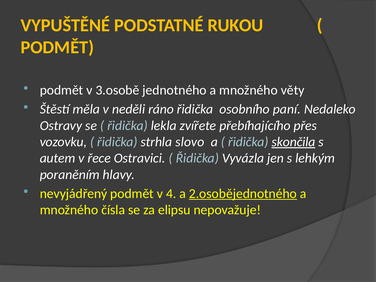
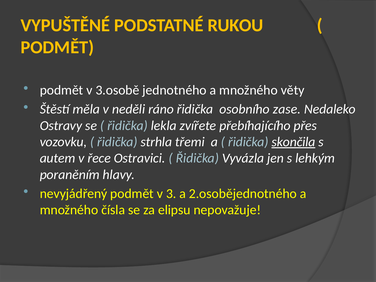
paní: paní -> zase
slovo: slovo -> třemi
4: 4 -> 3
2.osobějednotného underline: present -> none
